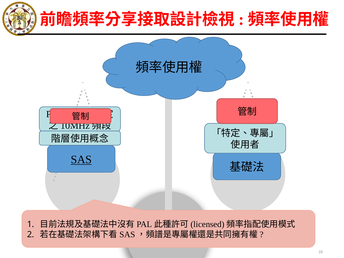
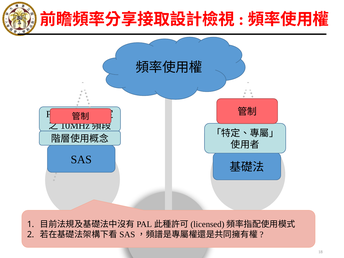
SAS underline: present -> none
